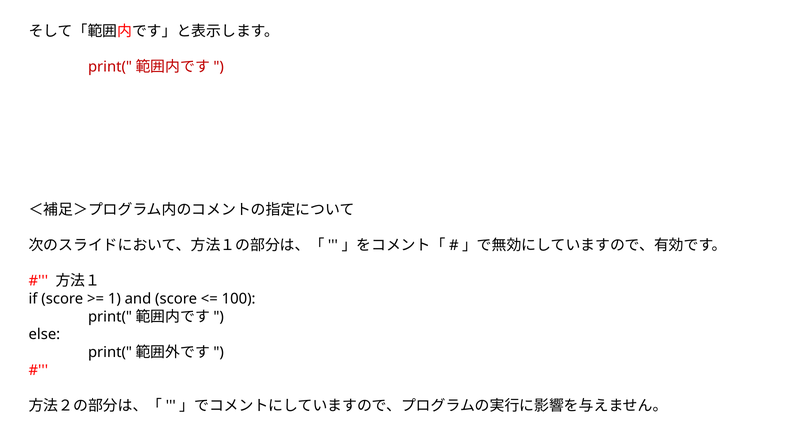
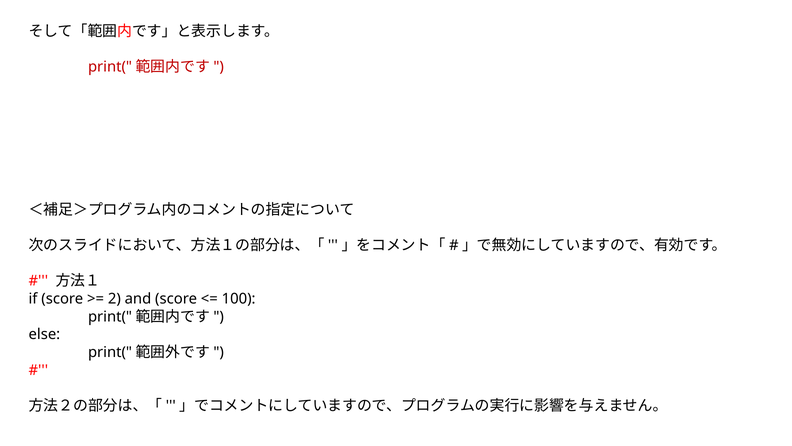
1: 1 -> 2
